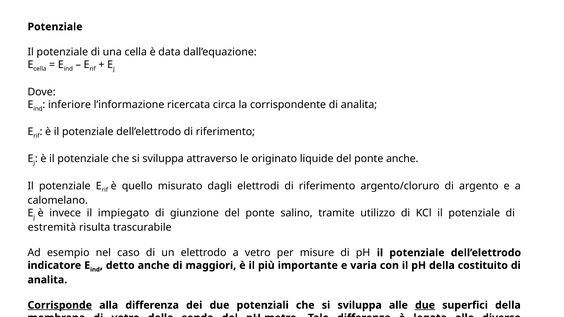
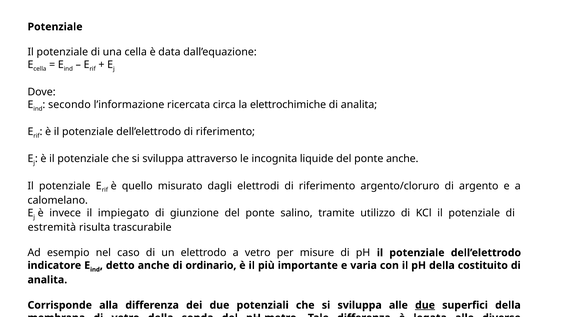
inferiore: inferiore -> secondo
corrispondente: corrispondente -> elettrochimiche
originato: originato -> incognita
maggiori: maggiori -> ordinario
Corrisponde underline: present -> none
